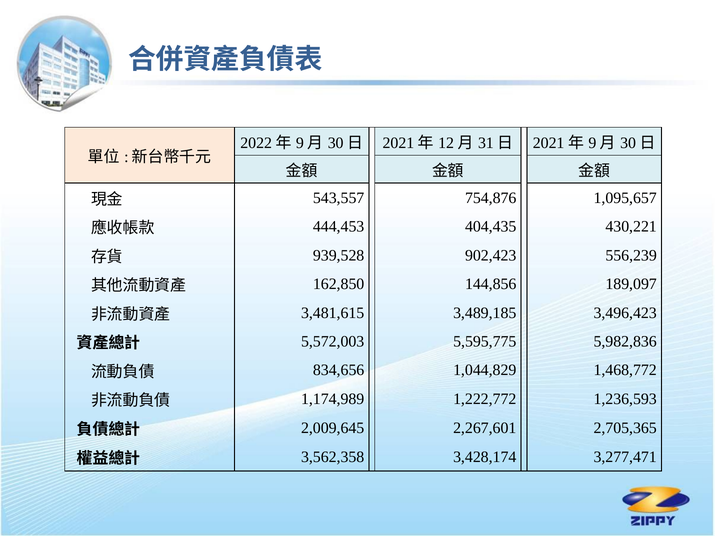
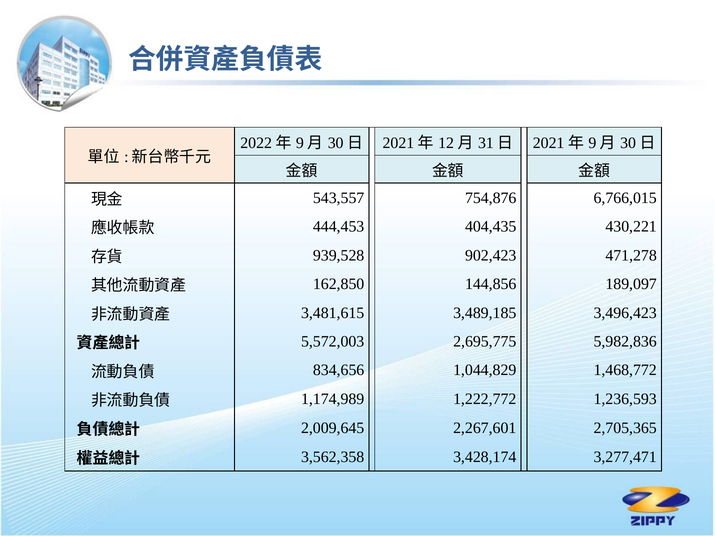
1,095,657: 1,095,657 -> 6,766,015
556,239: 556,239 -> 471,278
5,595,775: 5,595,775 -> 2,695,775
